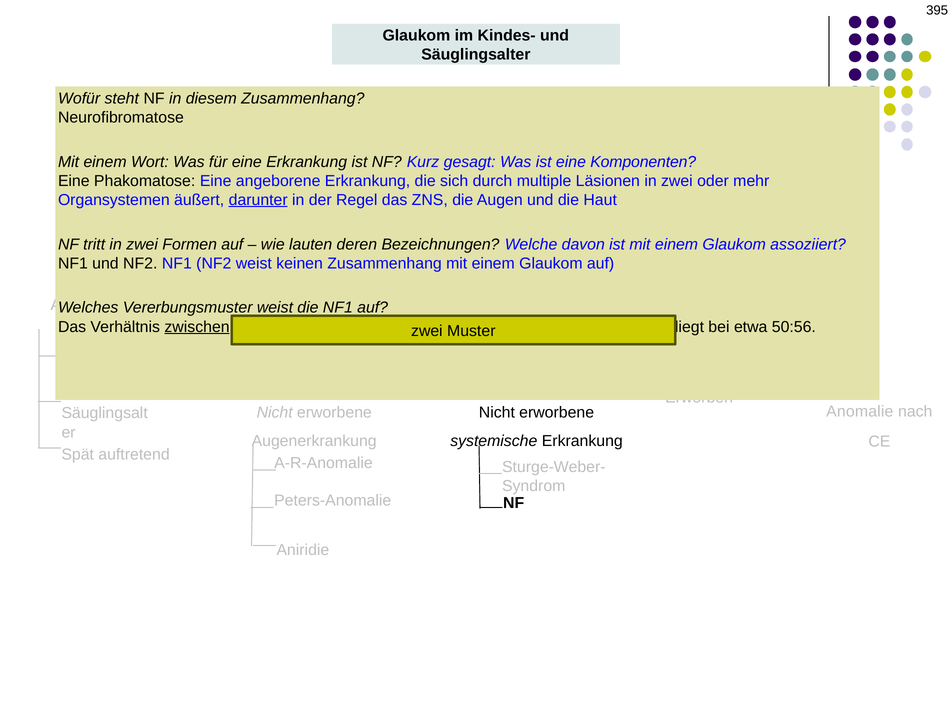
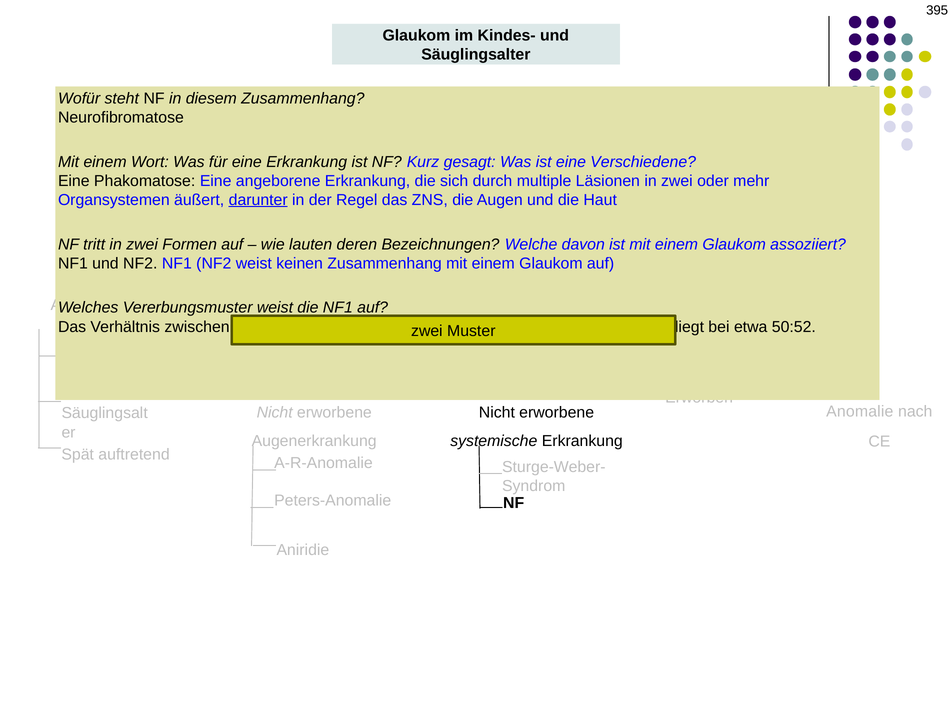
Komponenten: Komponenten -> Verschiedene
zwischen underline: present -> none
50:56: 50:56 -> 50:52
